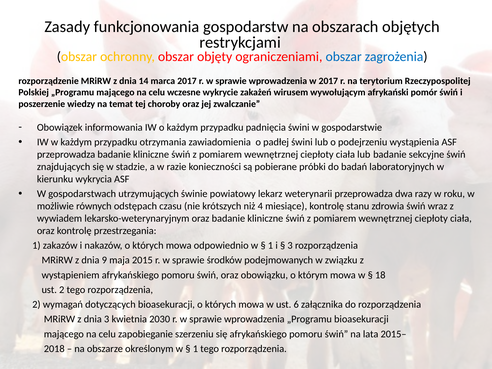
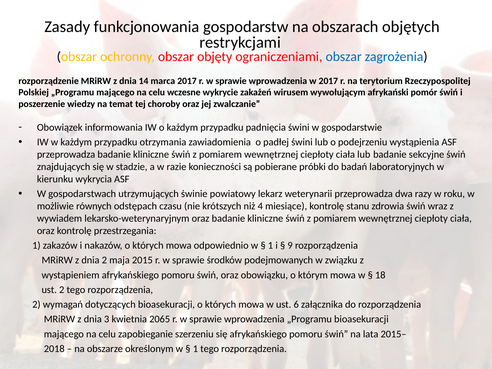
3 at (290, 245): 3 -> 9
dnia 9: 9 -> 2
2030: 2030 -> 2065
